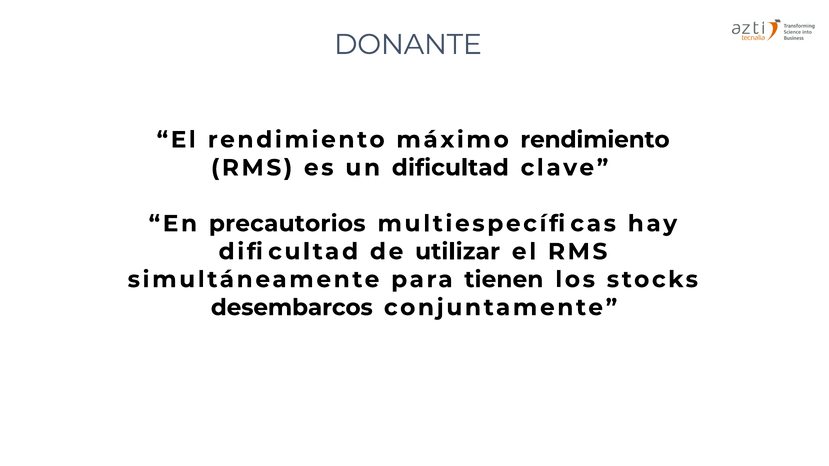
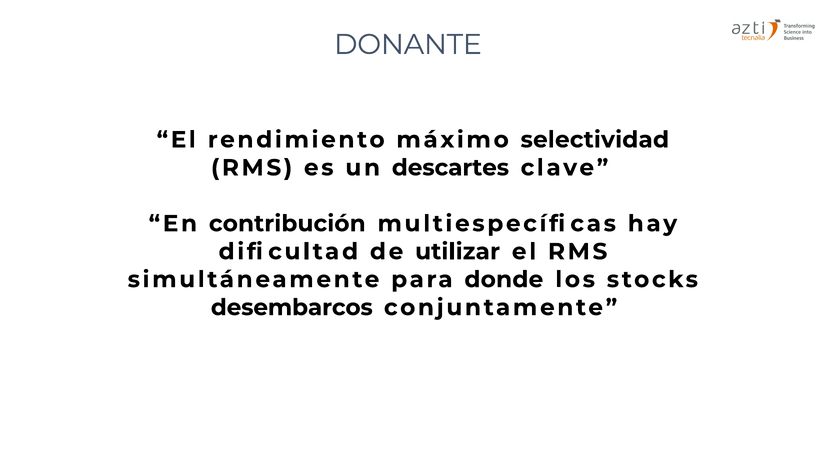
máximo rendimiento: rendimiento -> selectividad
un dificultad: dificultad -> descartes
precautorios: precautorios -> contribución
tienen: tienen -> donde
